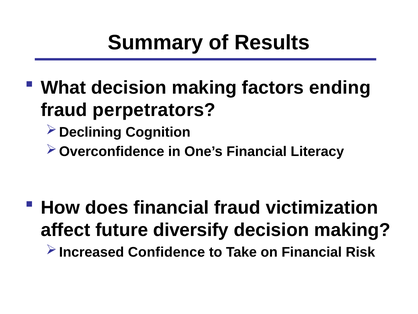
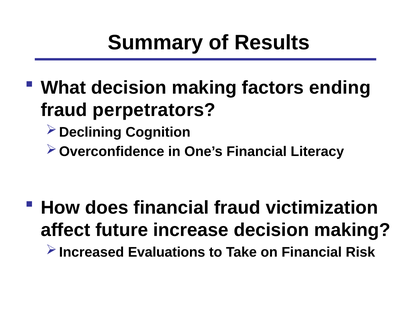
diversify: diversify -> increase
Confidence: Confidence -> Evaluations
